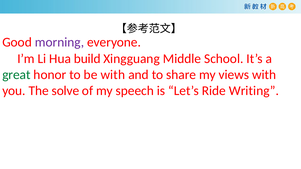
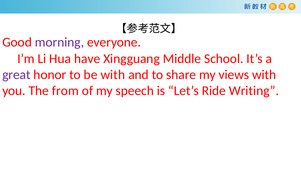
build: build -> have
great colour: green -> purple
solve: solve -> from
